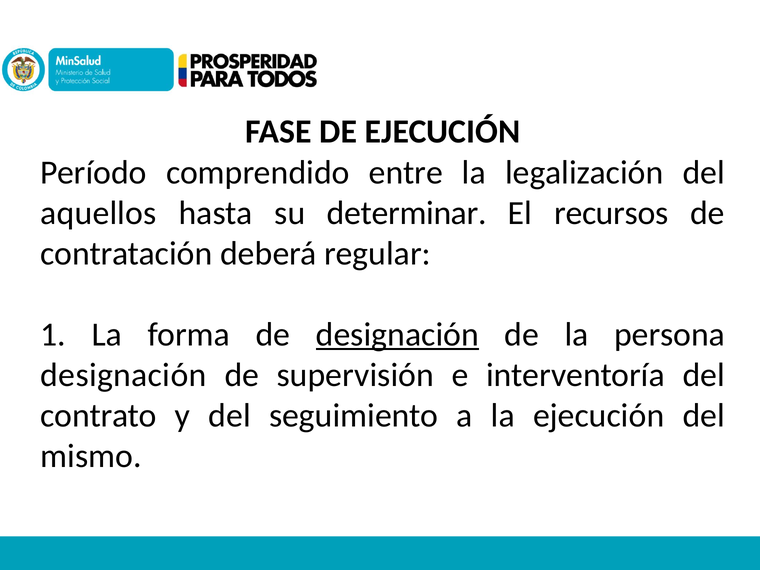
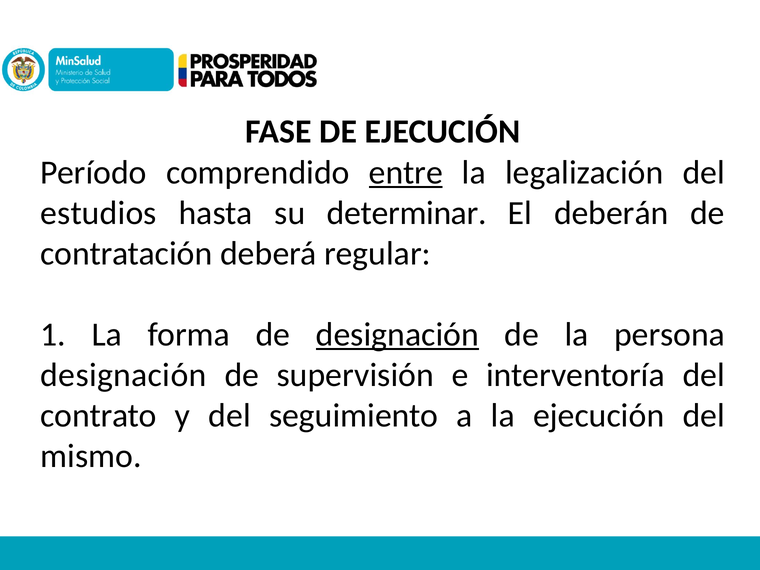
entre underline: none -> present
aquellos: aquellos -> estudios
recursos: recursos -> deberán
